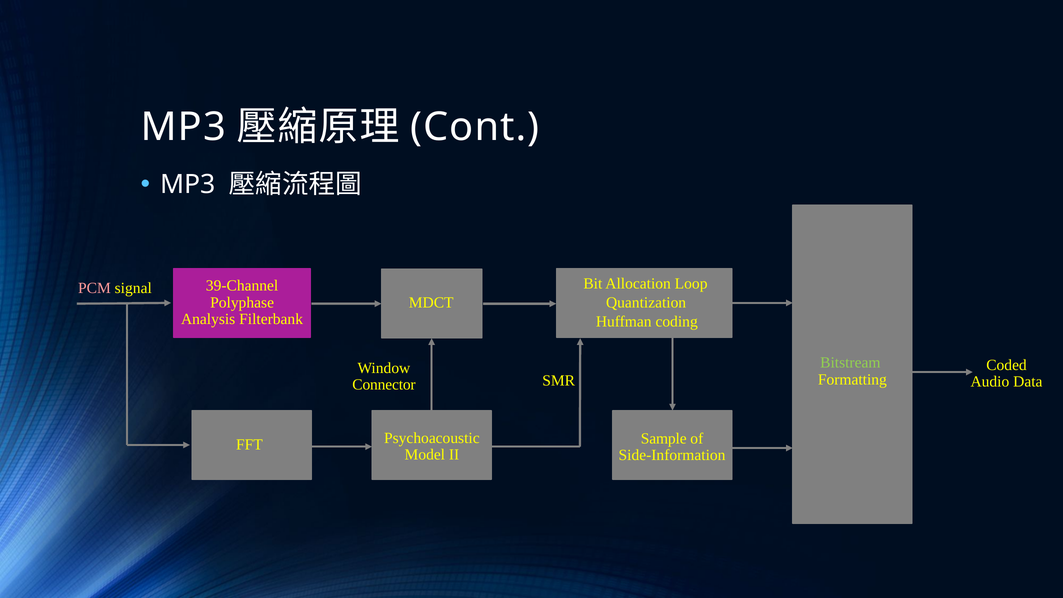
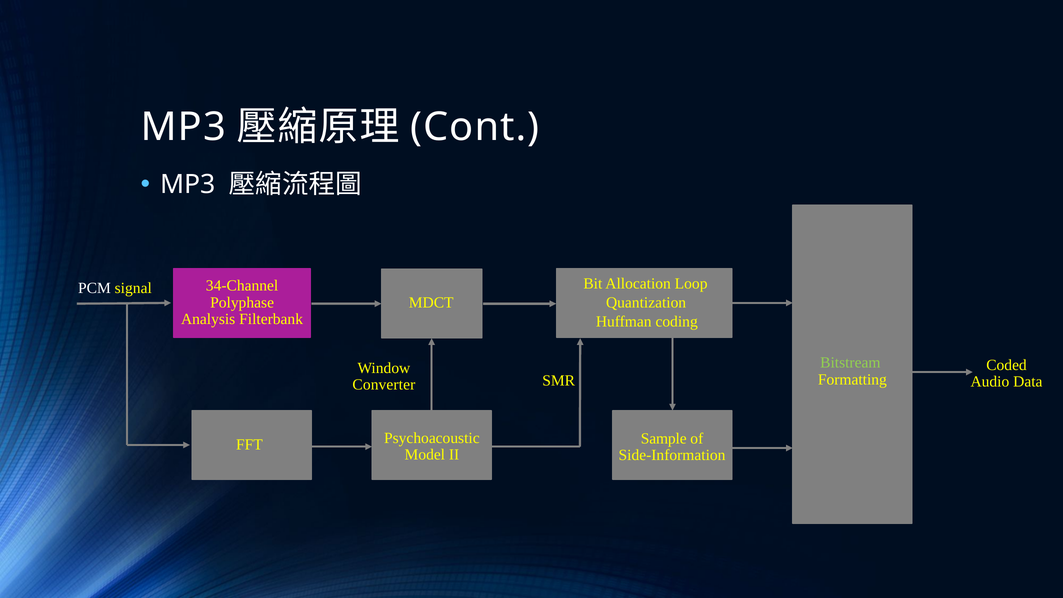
39-Channel: 39-Channel -> 34-Channel
PCM colour: pink -> white
Connector: Connector -> Converter
